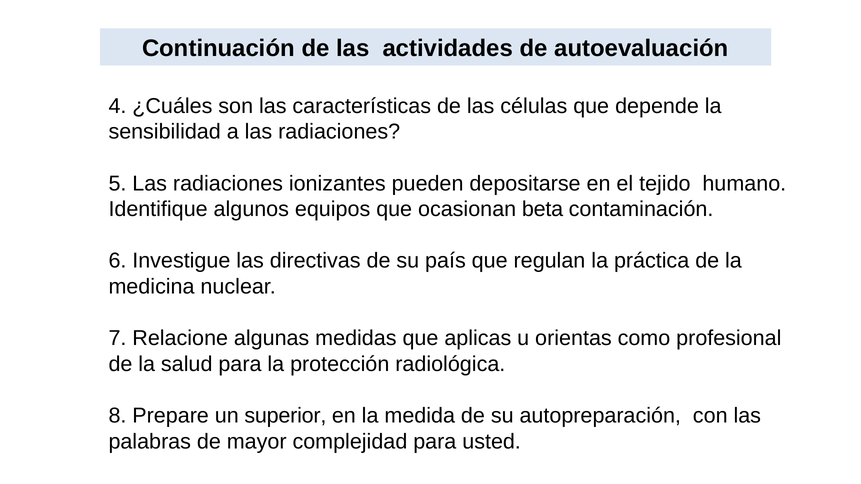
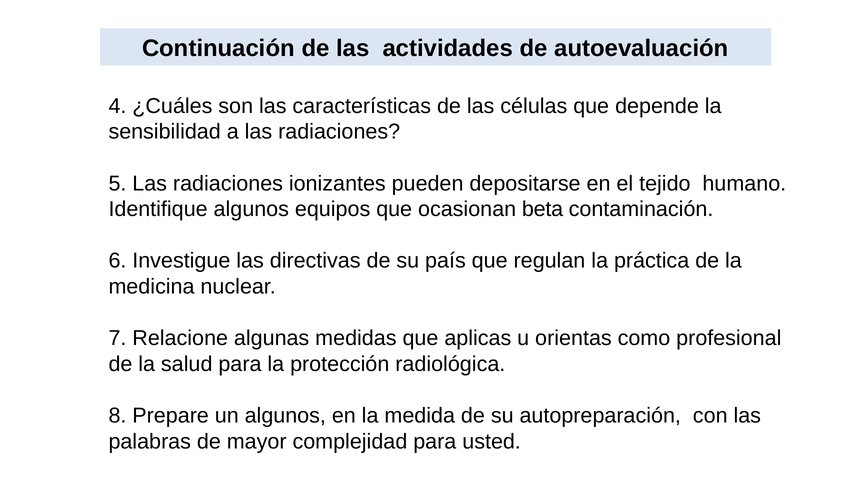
un superior: superior -> algunos
